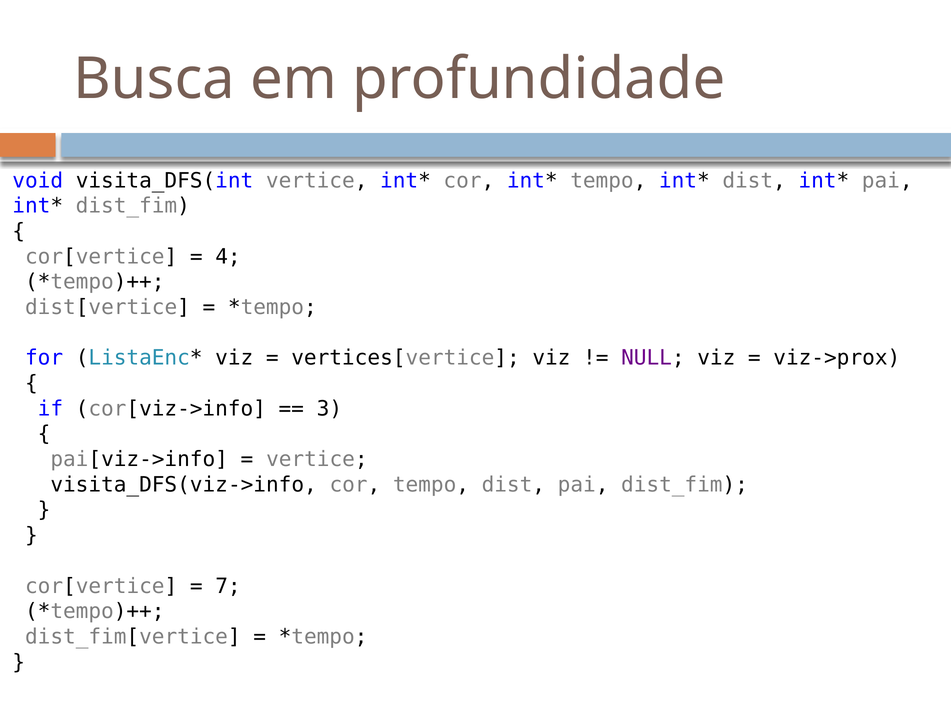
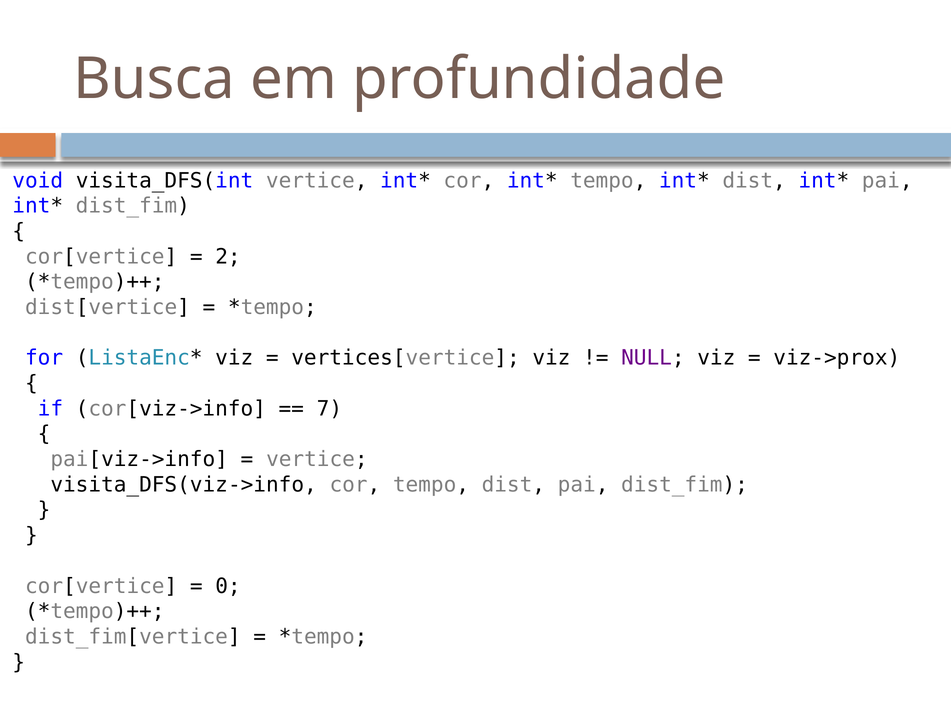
4: 4 -> 2
3: 3 -> 7
7: 7 -> 0
